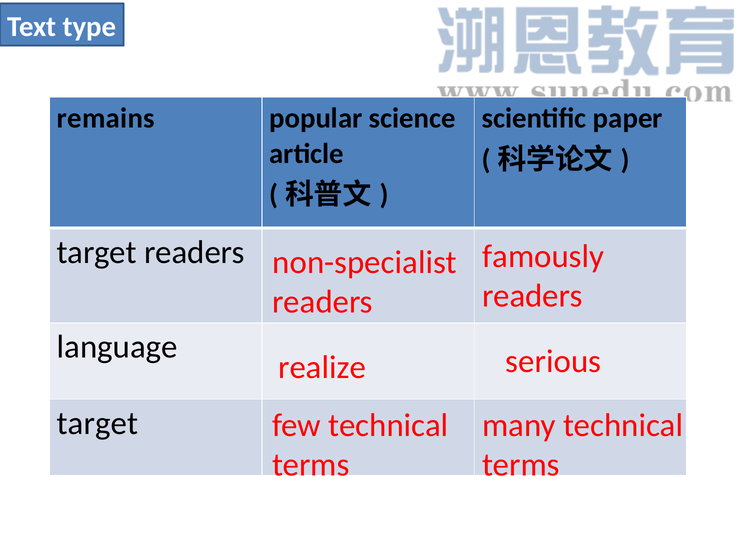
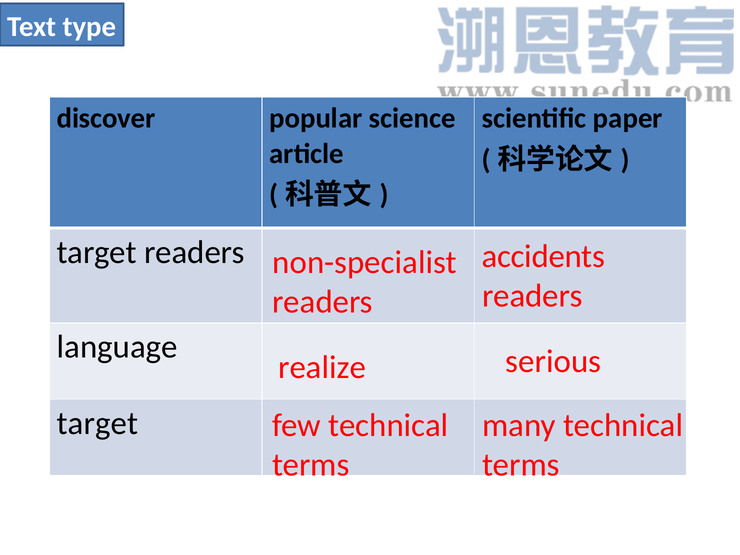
remains: remains -> discover
famously: famously -> accidents
